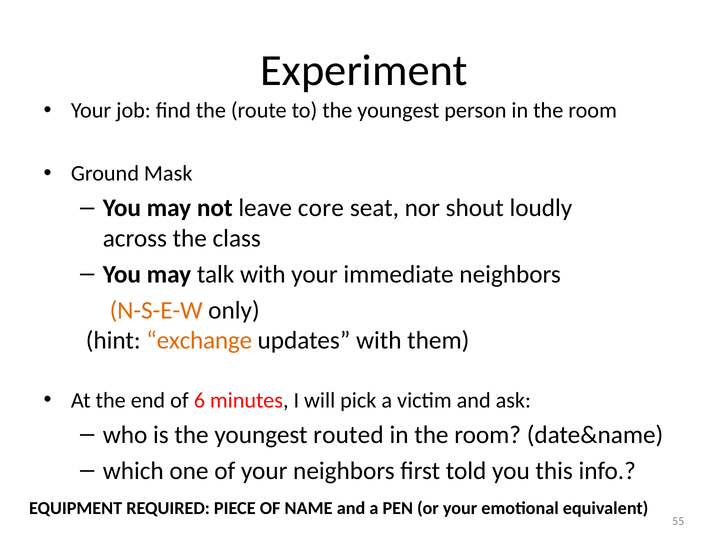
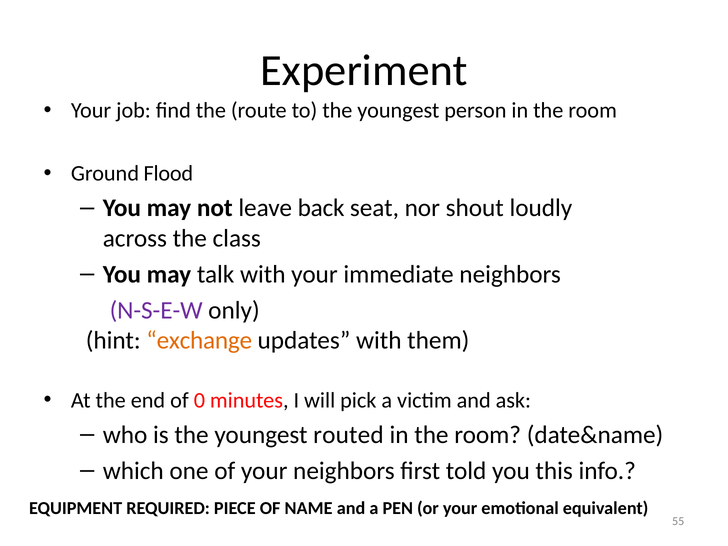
Mask: Mask -> Flood
core: core -> back
N-S-E-W colour: orange -> purple
6: 6 -> 0
